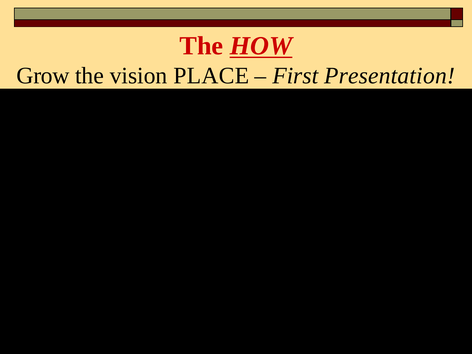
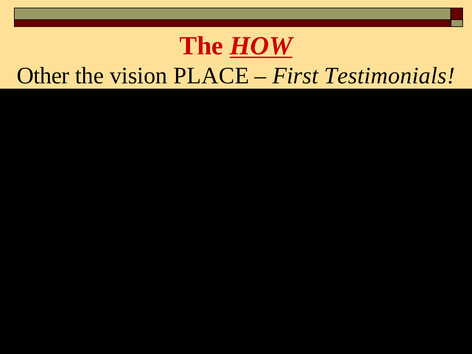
Grow: Grow -> Other
Presentation: Presentation -> Testimonials
